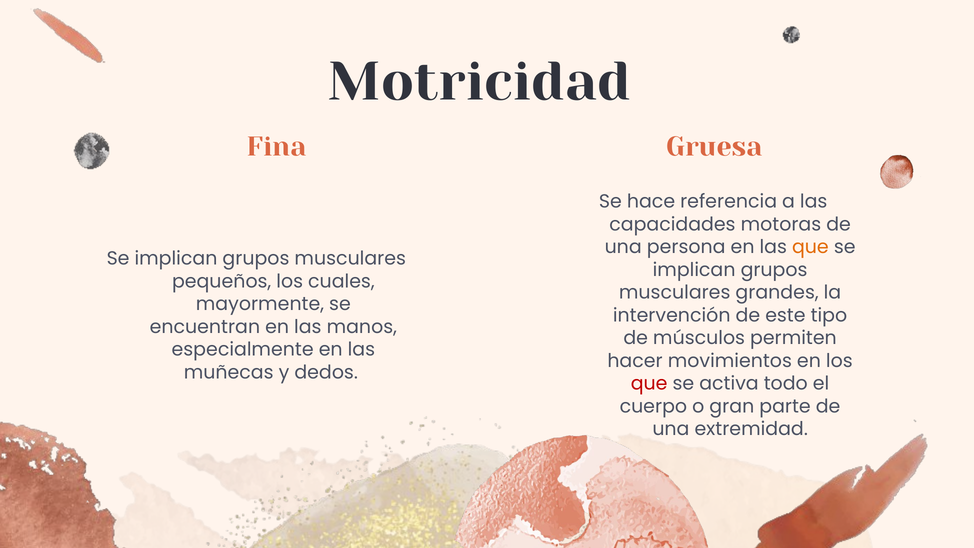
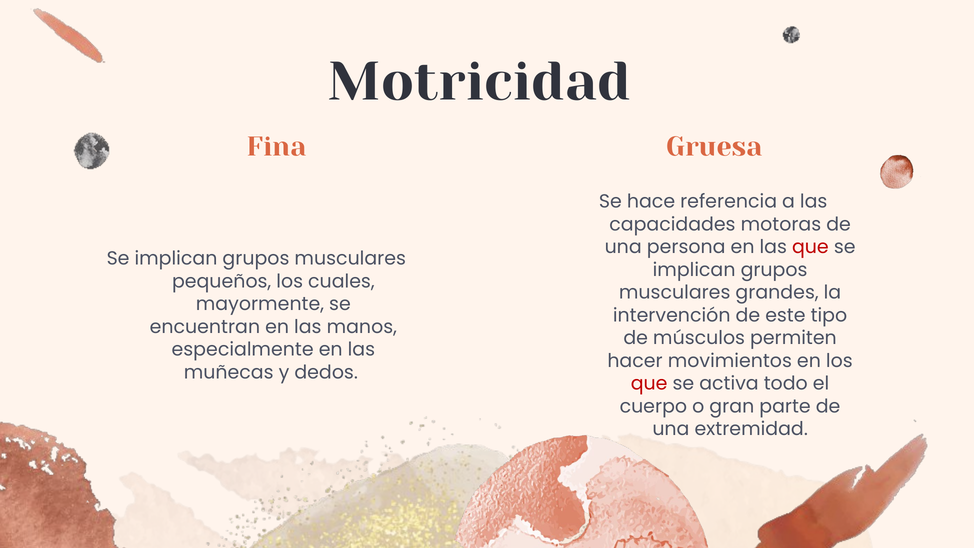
que at (810, 247) colour: orange -> red
